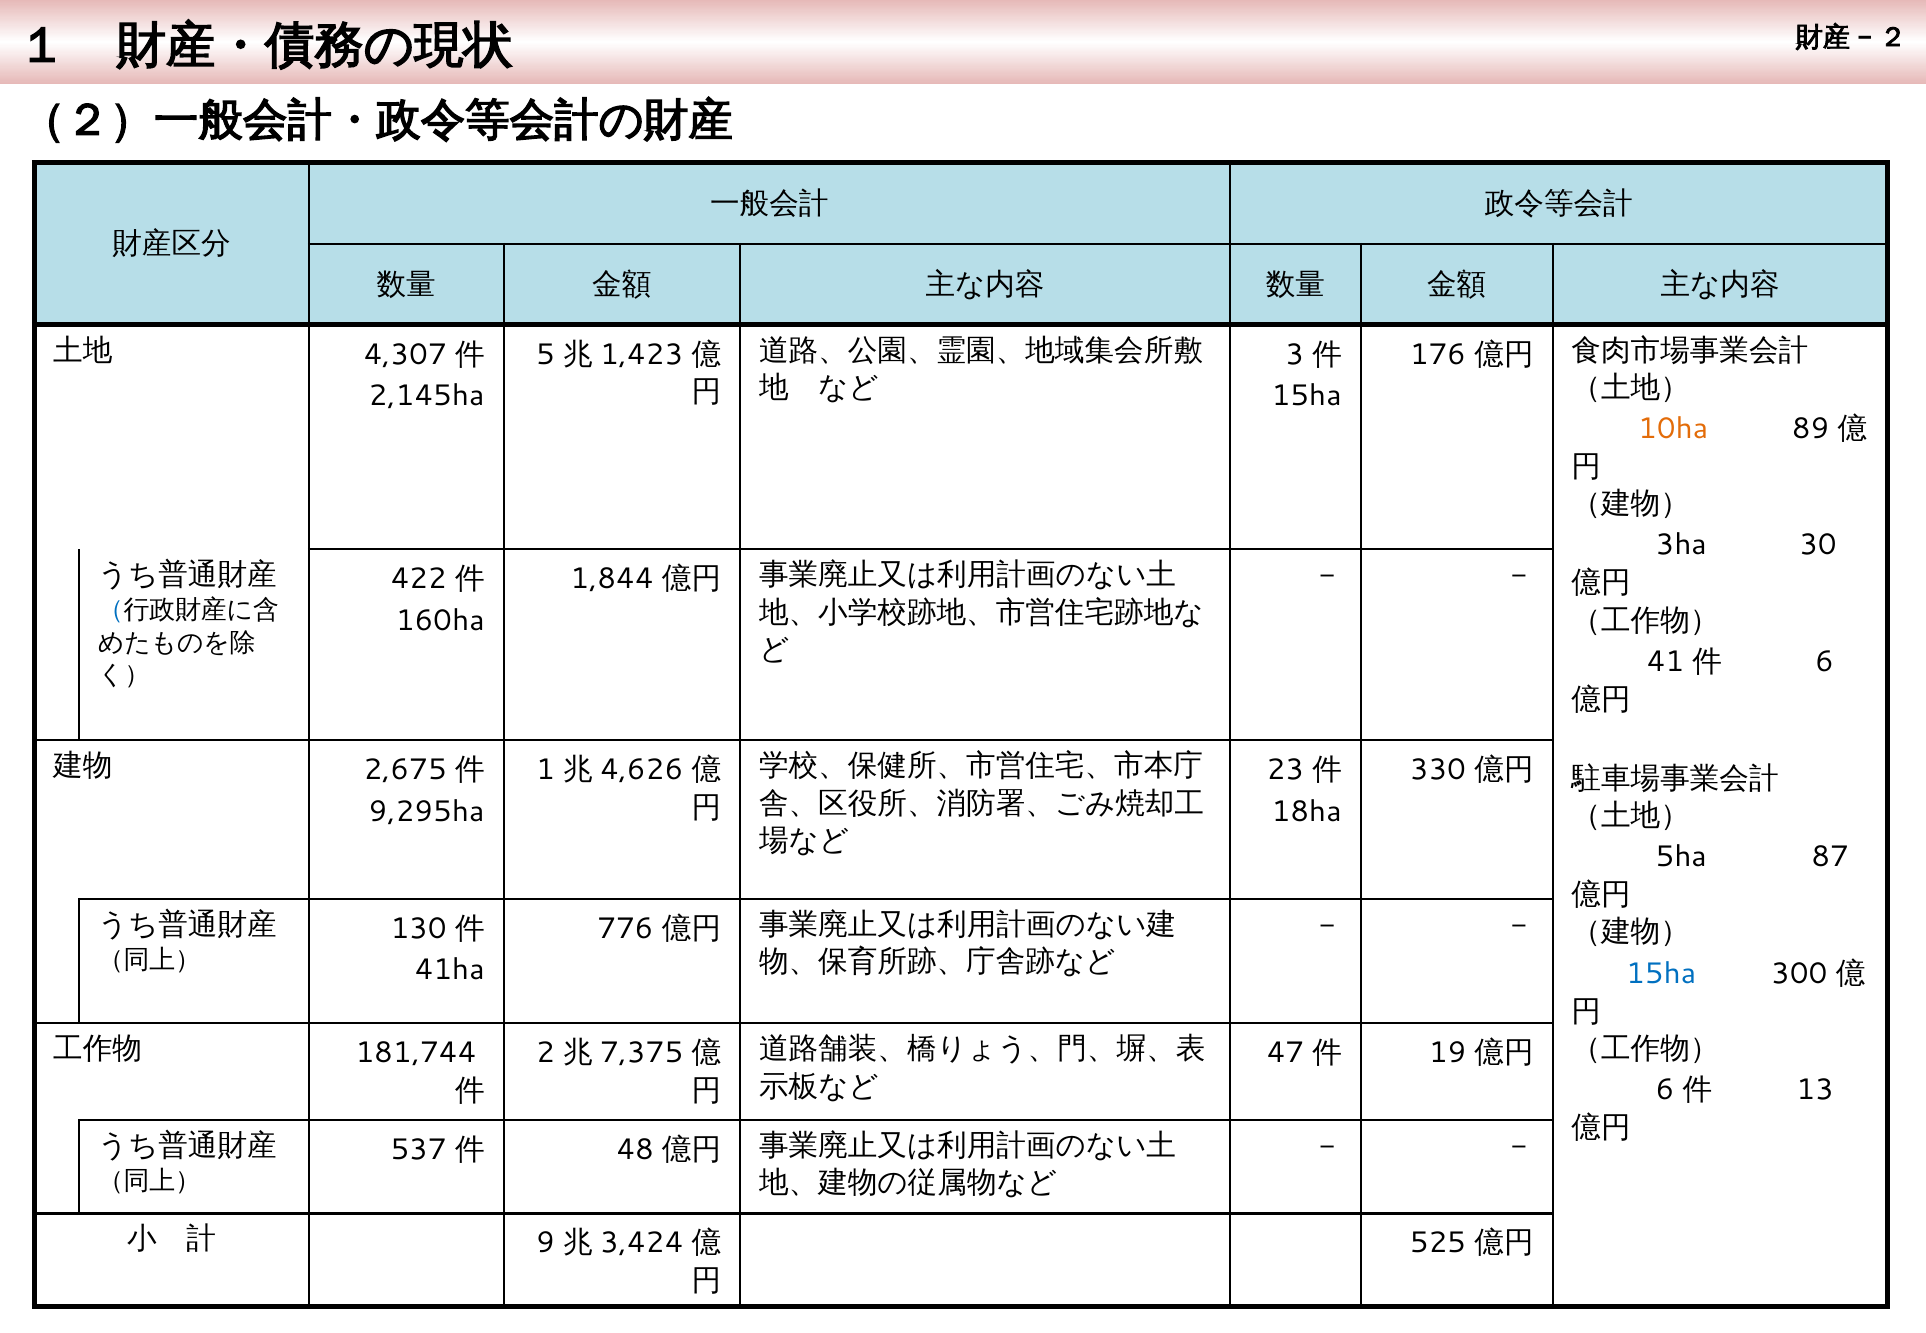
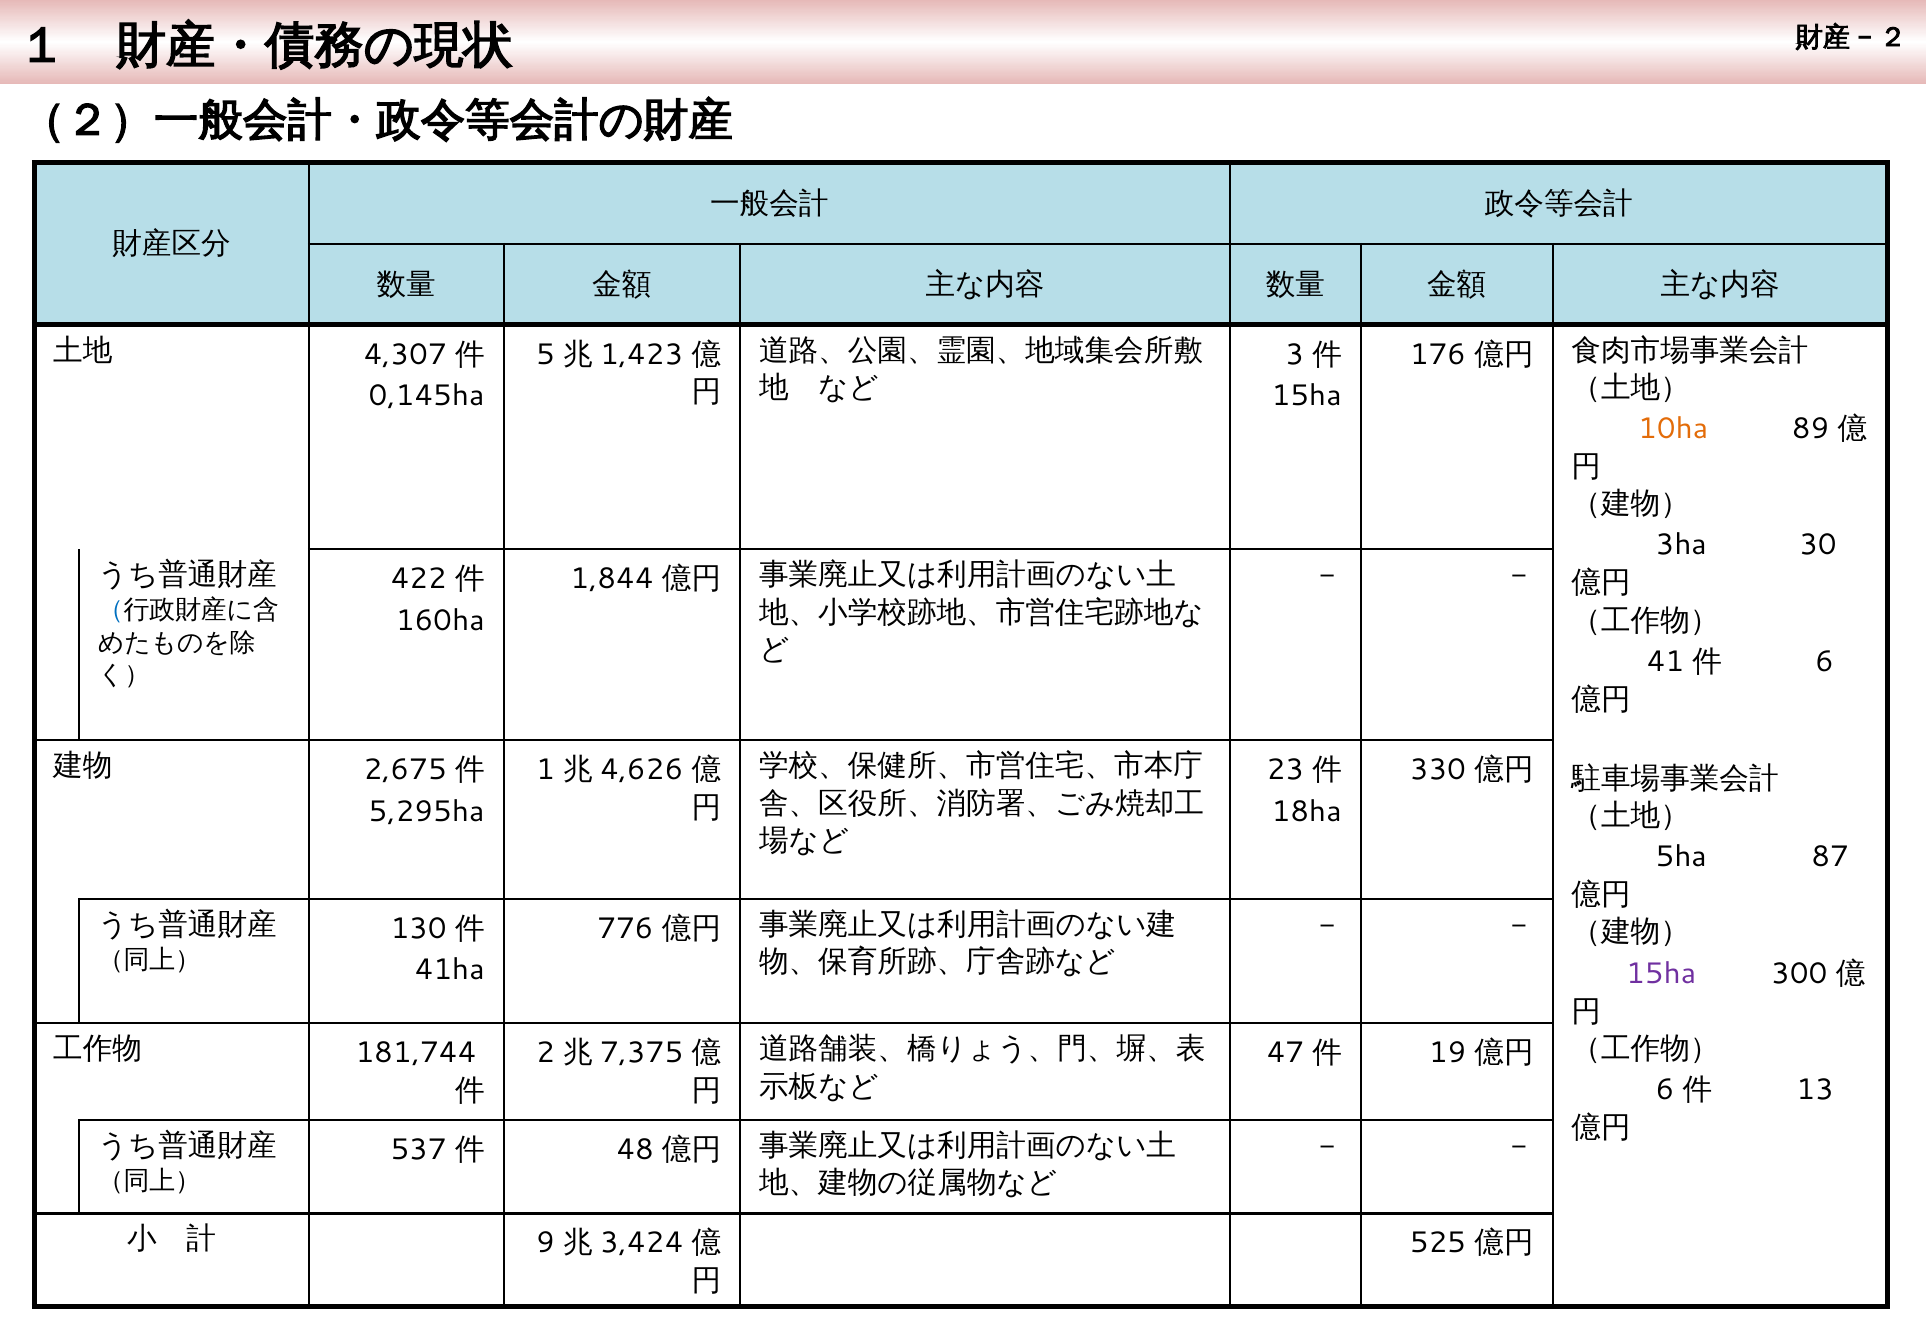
2,145ha: 2,145ha -> 0,145ha
9,295ha: 9,295ha -> 5,295ha
15ha at (1661, 974) colour: blue -> purple
